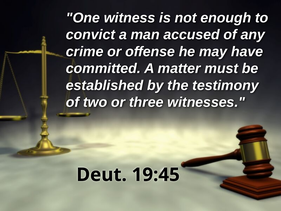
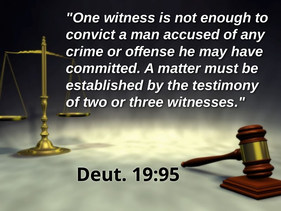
19:45: 19:45 -> 19:95
